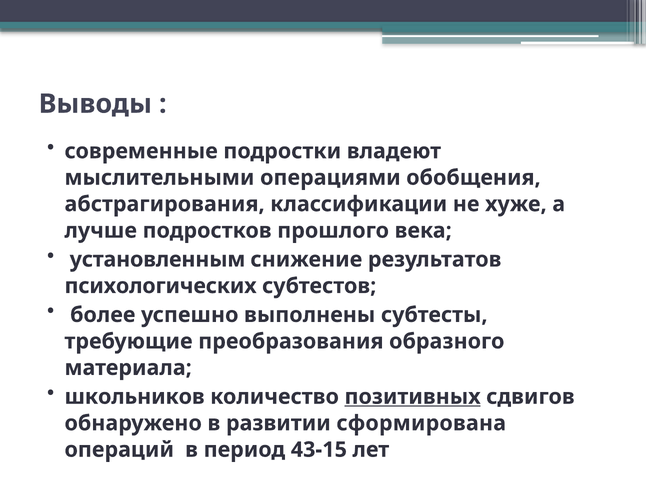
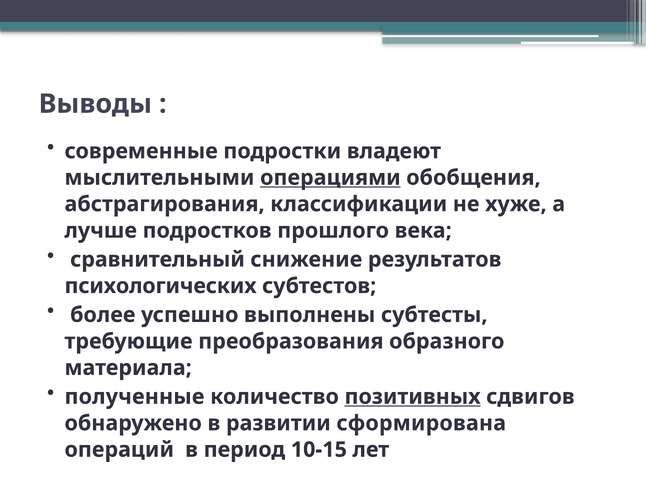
операциями underline: none -> present
установленным: установленным -> сравнительный
школьников: школьников -> полученные
43-15: 43-15 -> 10-15
